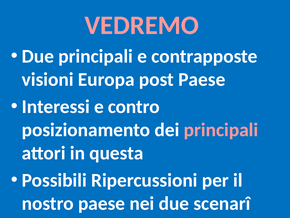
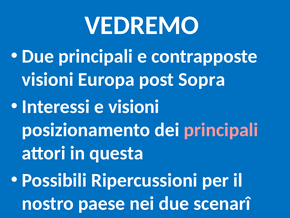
VEDREMO colour: pink -> white
post Paese: Paese -> Sopra
e contro: contro -> visioni
